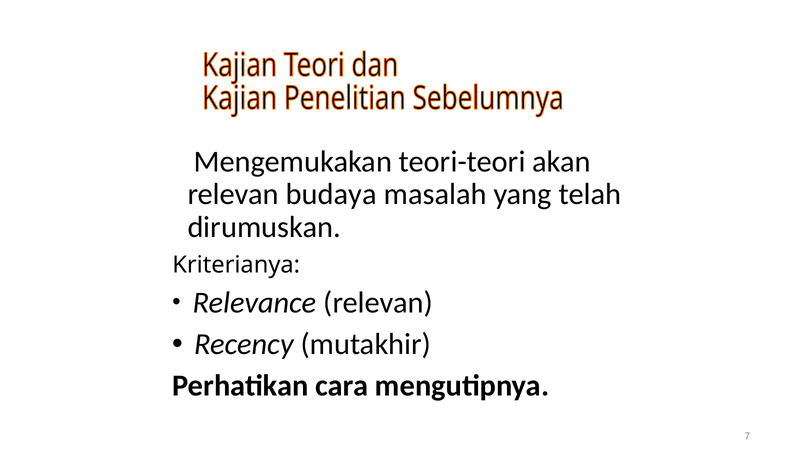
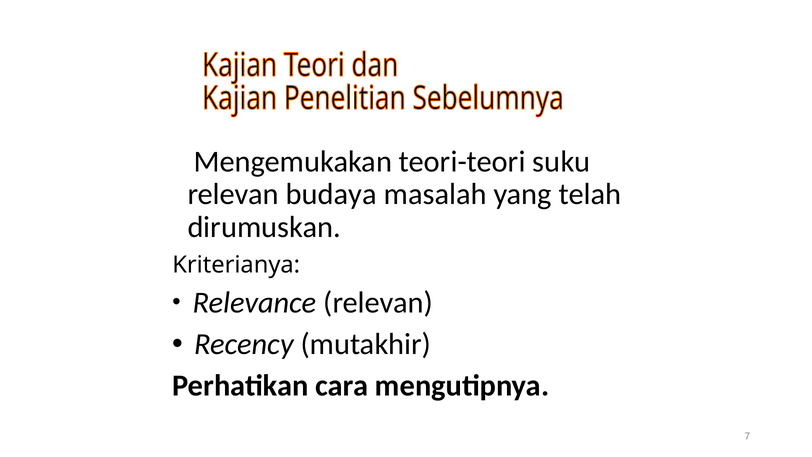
akan: akan -> suku
